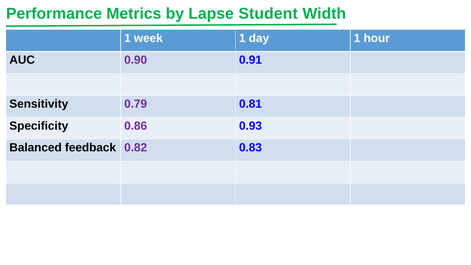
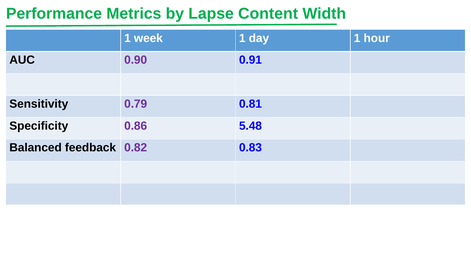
Student: Student -> Content
0.93: 0.93 -> 5.48
